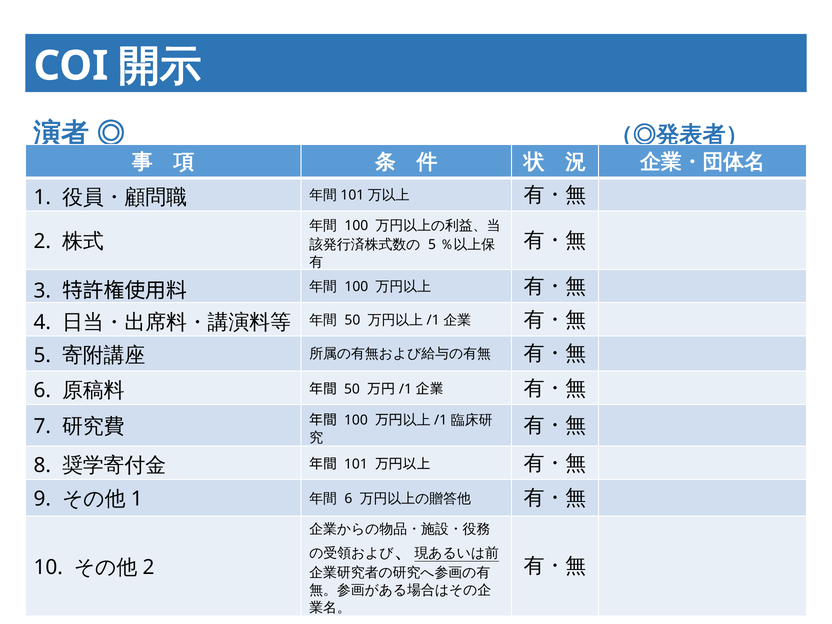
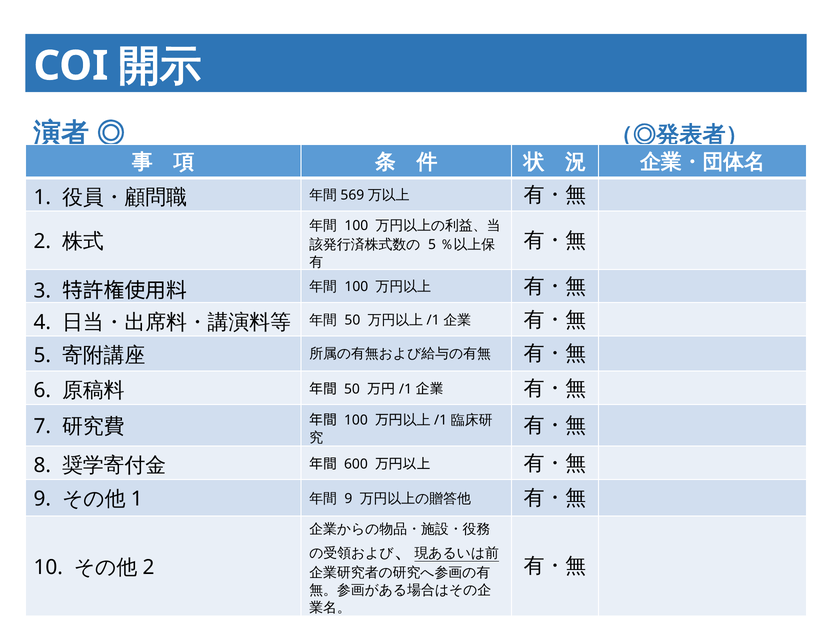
101 at (352, 195): 101 -> 569
101 at (356, 464): 101 -> 600
6 at (348, 498): 6 -> 9
